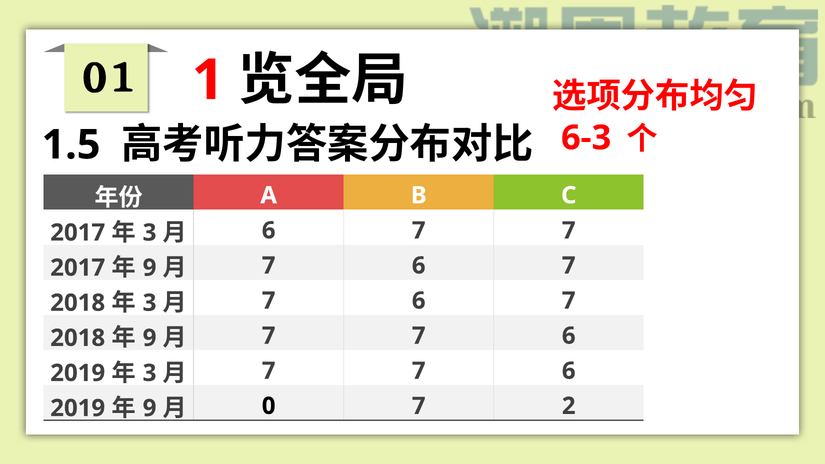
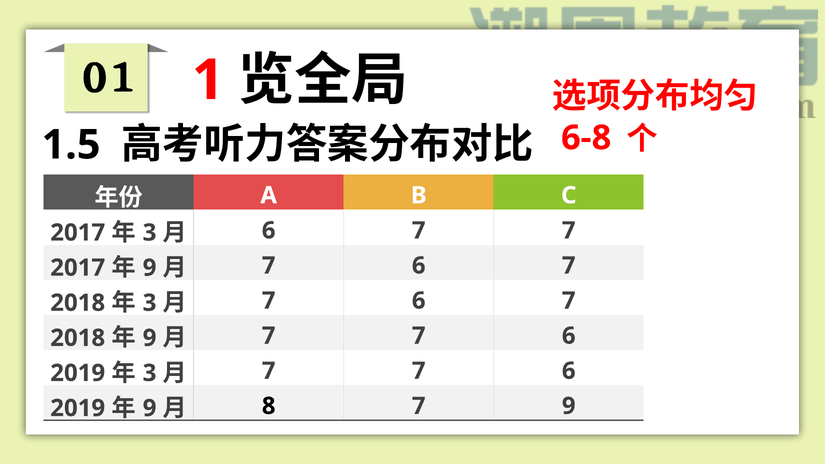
6-3: 6-3 -> 6-8
0: 0 -> 8
7 2: 2 -> 9
